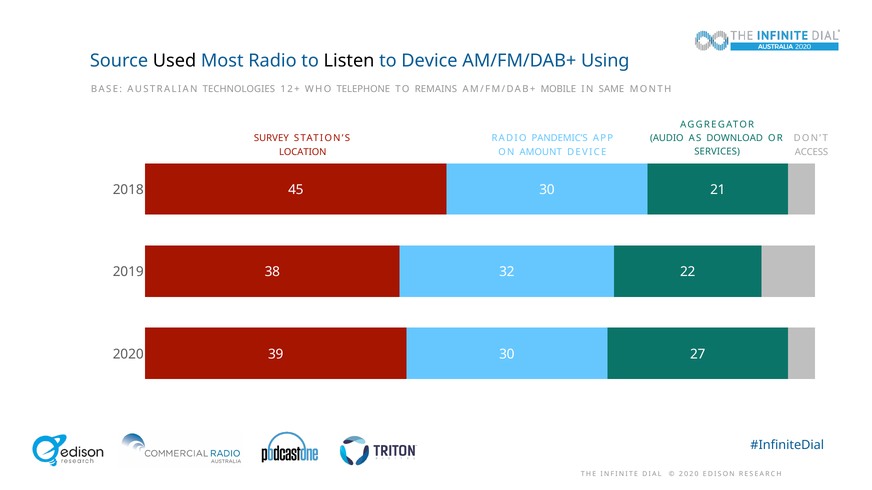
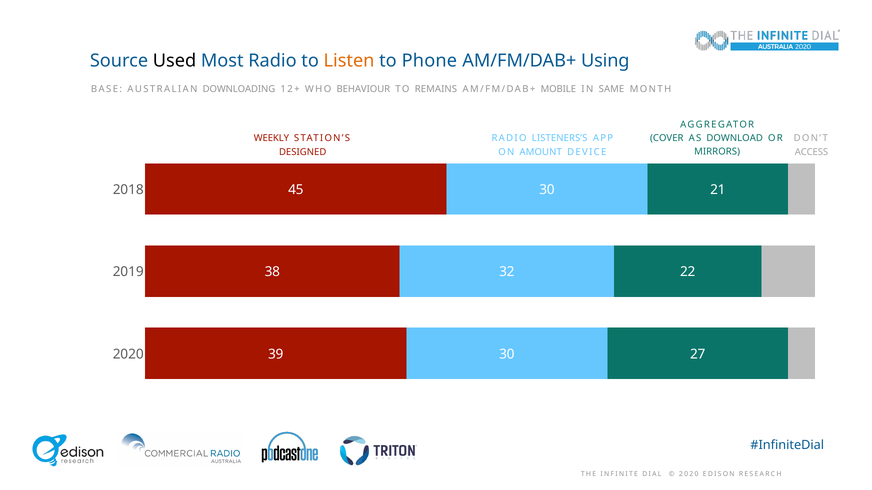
Listen colour: black -> orange
to Device: Device -> Phone
TECHNOLOGIES: TECHNOLOGIES -> DOWNLOADING
TELEPHONE: TELEPHONE -> BEHAVIOUR
AUDIO: AUDIO -> COVER
SURVEY: SURVEY -> WEEKLY
PANDEMIC’S: PANDEMIC’S -> LISTENERS’S
SERVICES: SERVICES -> MIRRORS
LOCATION: LOCATION -> DESIGNED
